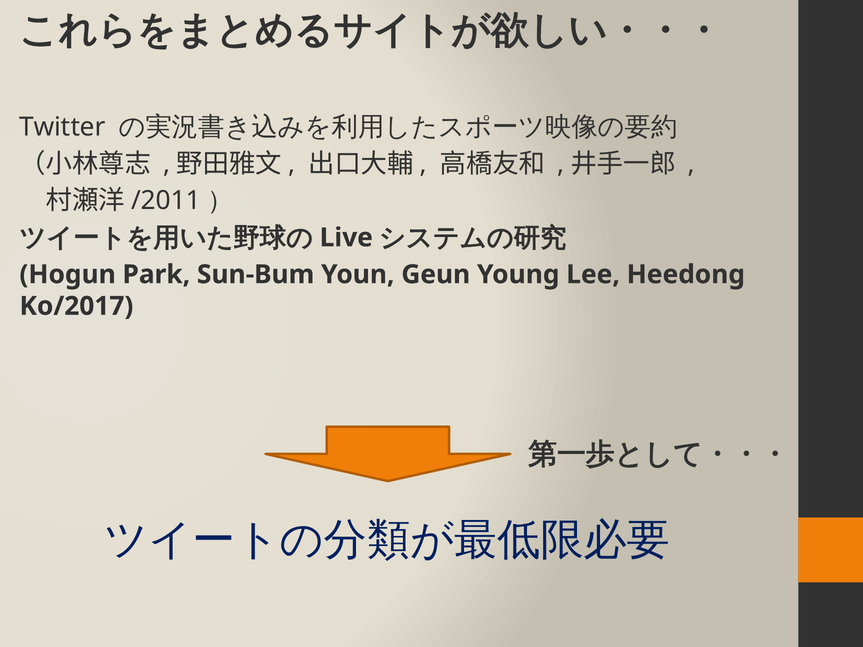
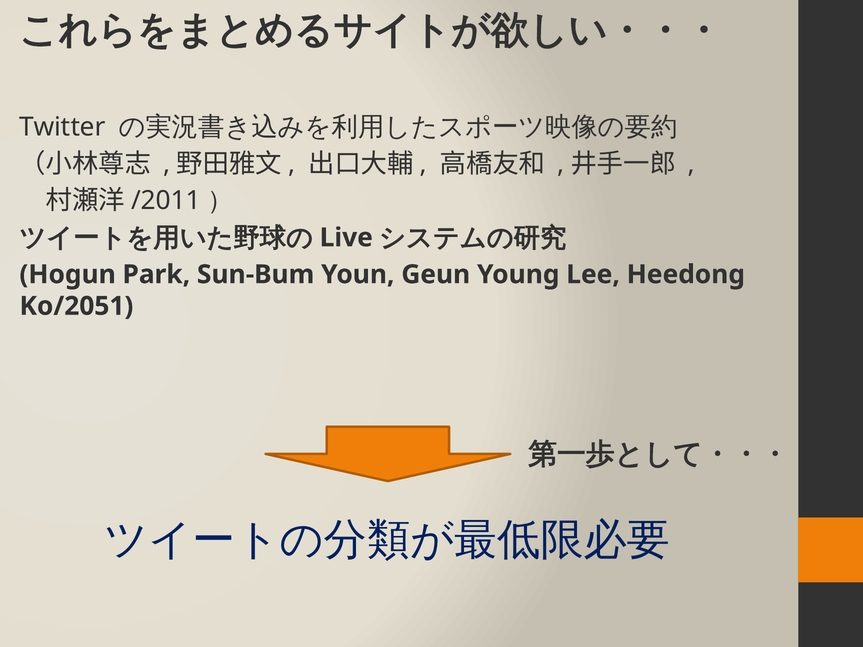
Ko/2017: Ko/2017 -> Ko/2051
